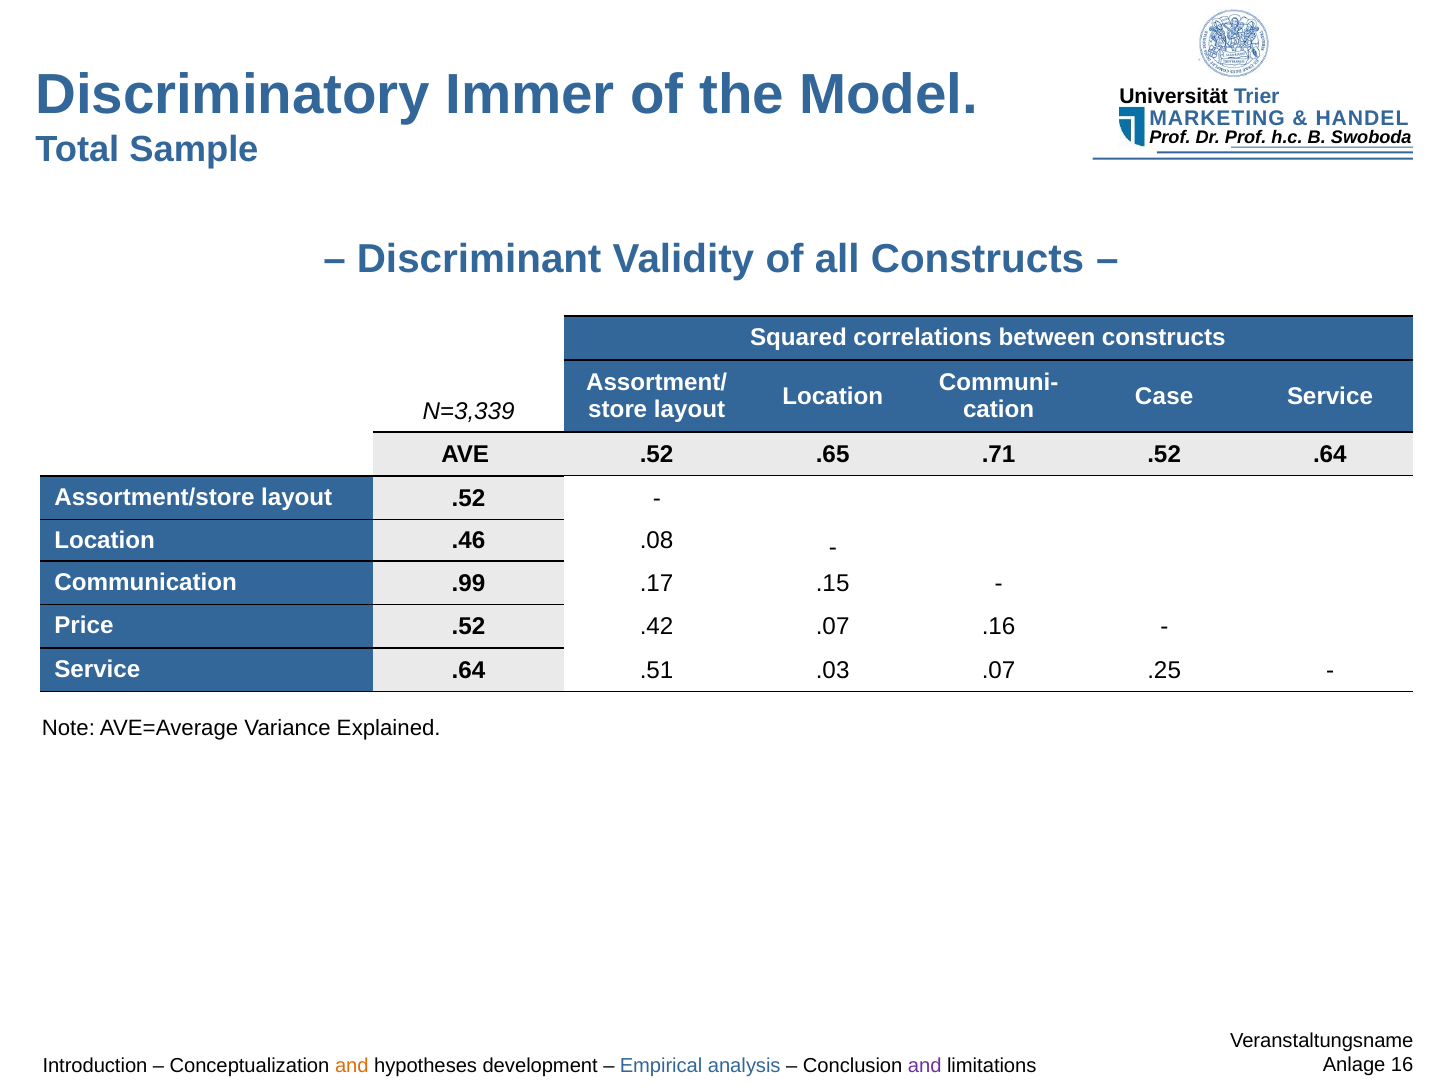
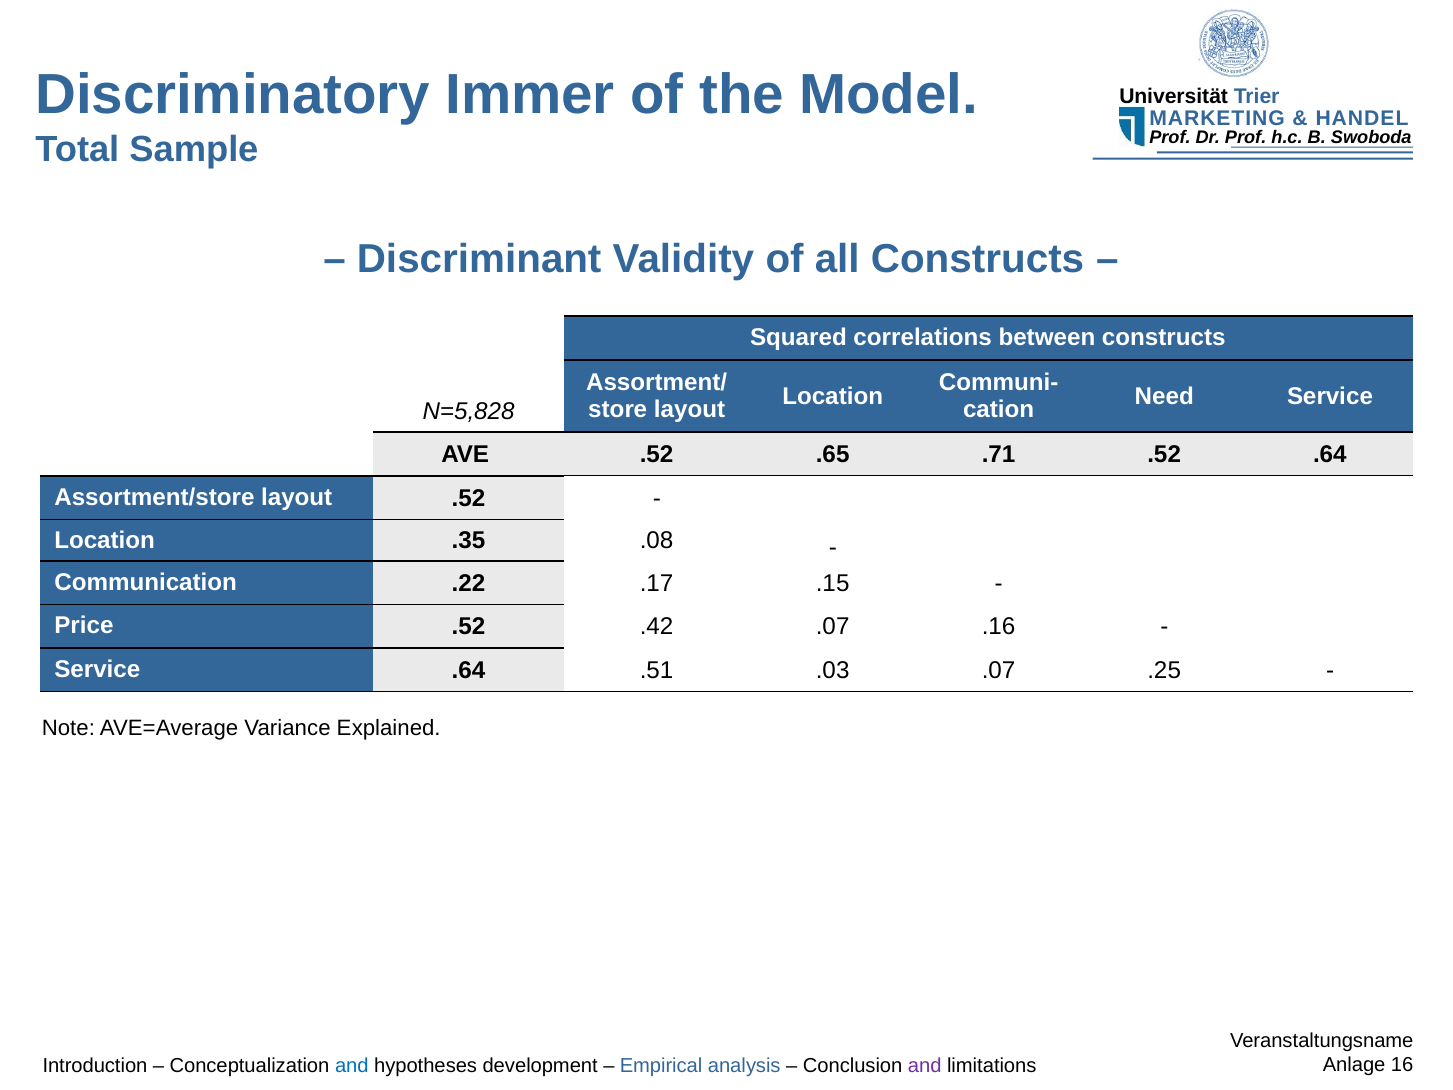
Case: Case -> Need
N=3,339: N=3,339 -> N=5,828
.46: .46 -> .35
.99: .99 -> .22
and at (352, 1065) colour: orange -> blue
